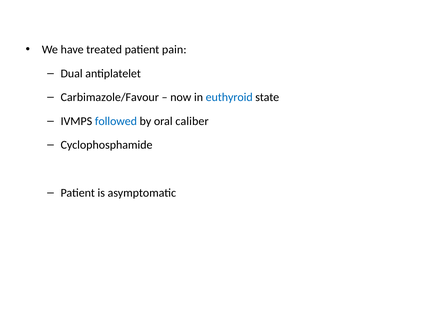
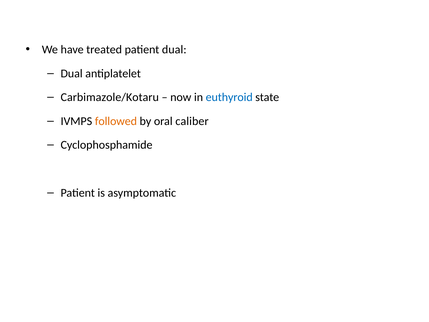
patient pain: pain -> dual
Carbimazole/Favour: Carbimazole/Favour -> Carbimazole/Kotaru
followed colour: blue -> orange
